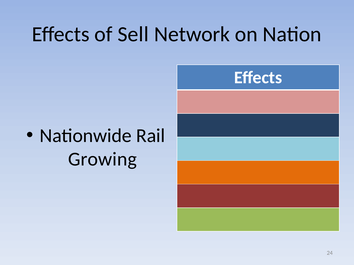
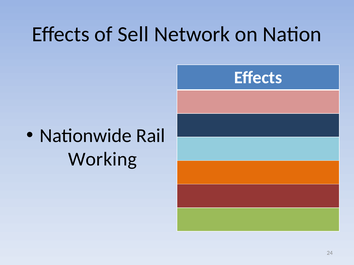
Growing: Growing -> Working
